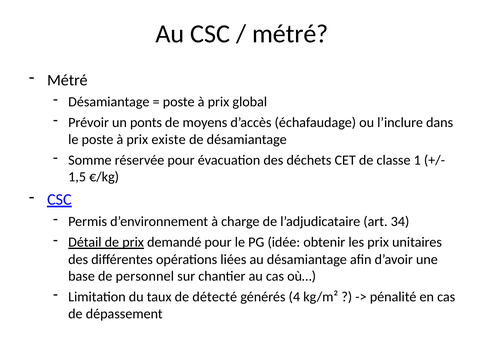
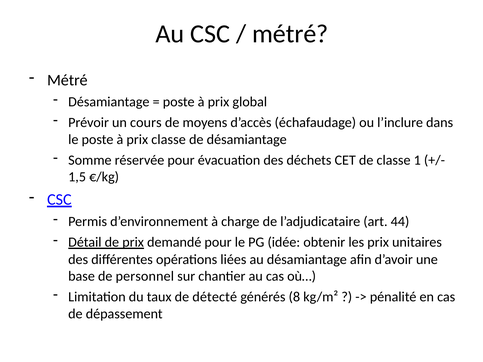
ponts: ponts -> cours
prix existe: existe -> classe
34: 34 -> 44
4: 4 -> 8
